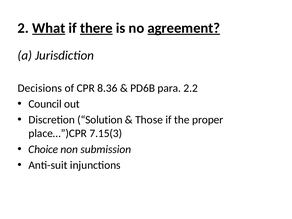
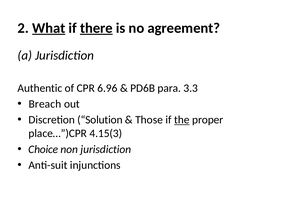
agreement underline: present -> none
Decisions: Decisions -> Authentic
8.36: 8.36 -> 6.96
2.2: 2.2 -> 3.3
Council: Council -> Breach
the underline: none -> present
7.15(3: 7.15(3 -> 4.15(3
non submission: submission -> jurisdiction
